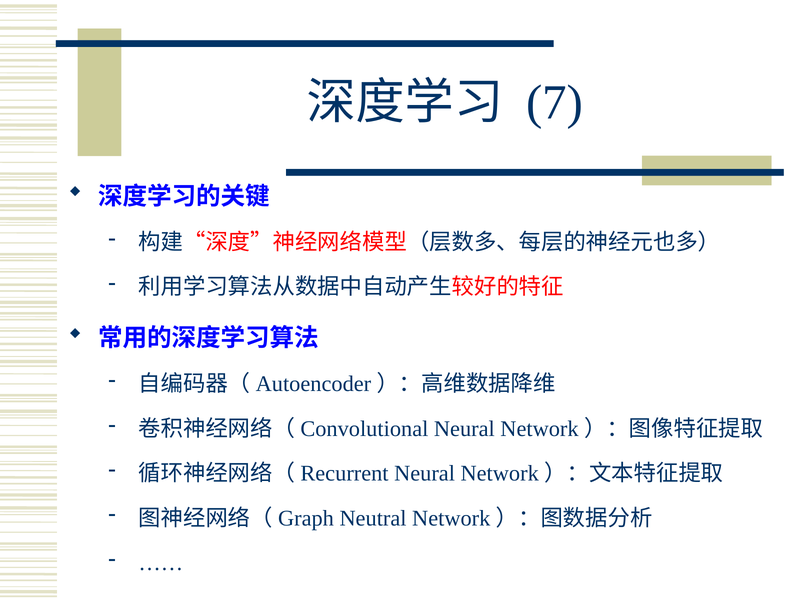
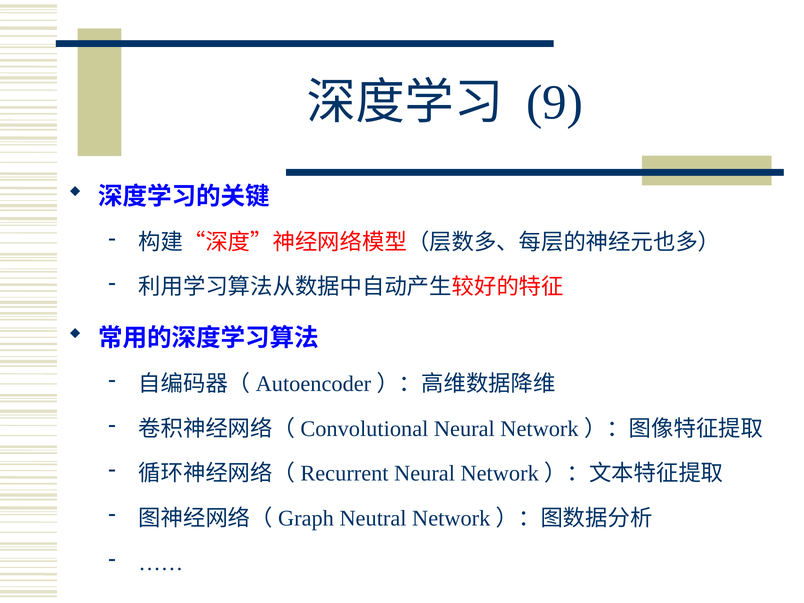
7: 7 -> 9
